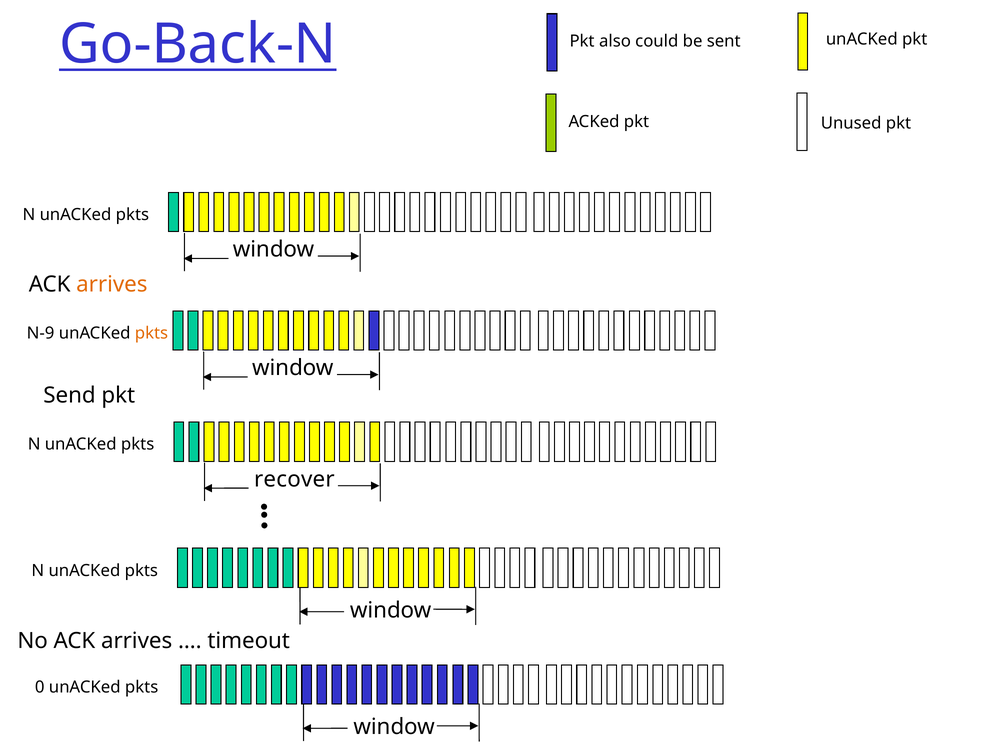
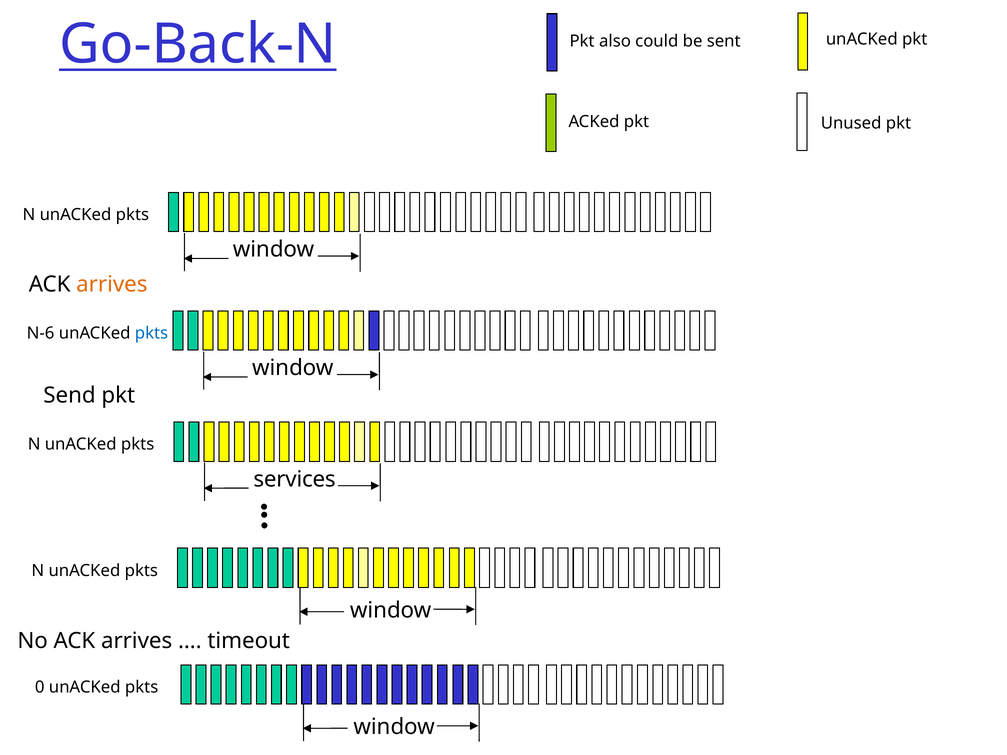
N-9: N-9 -> N-6
pkts at (151, 333) colour: orange -> blue
recover: recover -> services
